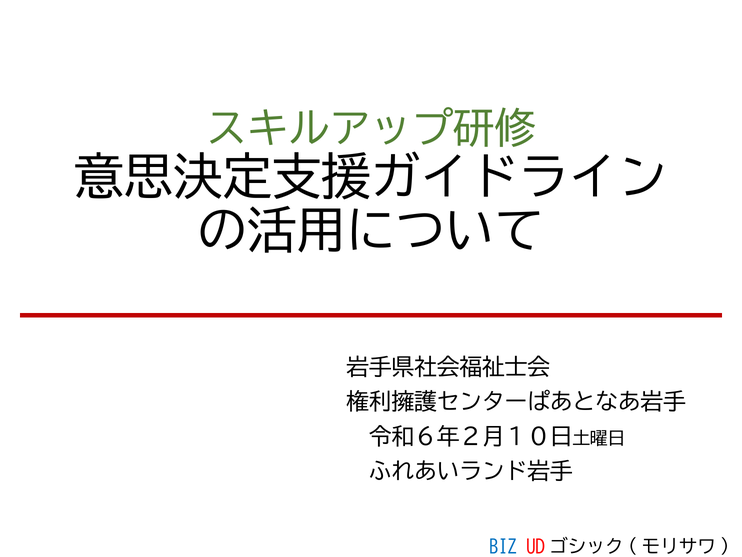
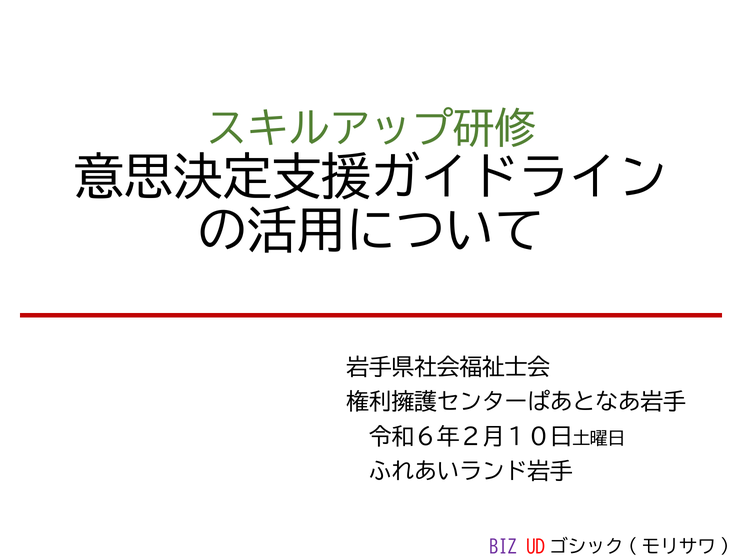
BIZ colour: blue -> purple
